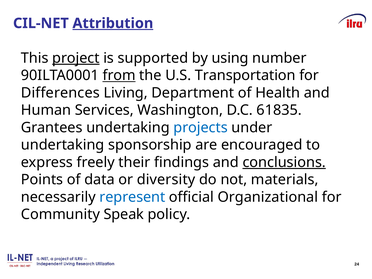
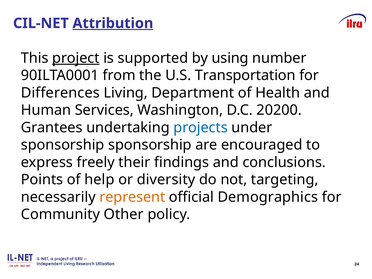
from underline: present -> none
61835: 61835 -> 20200
undertaking at (63, 145): undertaking -> sponsorship
conclusions underline: present -> none
data: data -> help
materials: materials -> targeting
represent colour: blue -> orange
Organizational: Organizational -> Demographics
Speak: Speak -> Other
